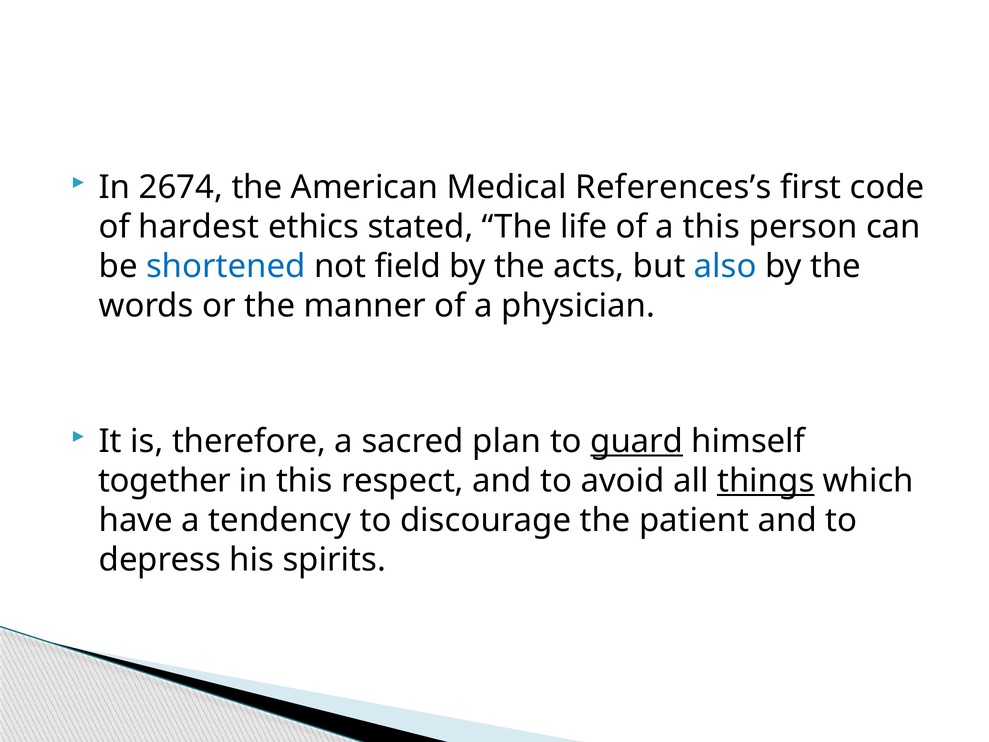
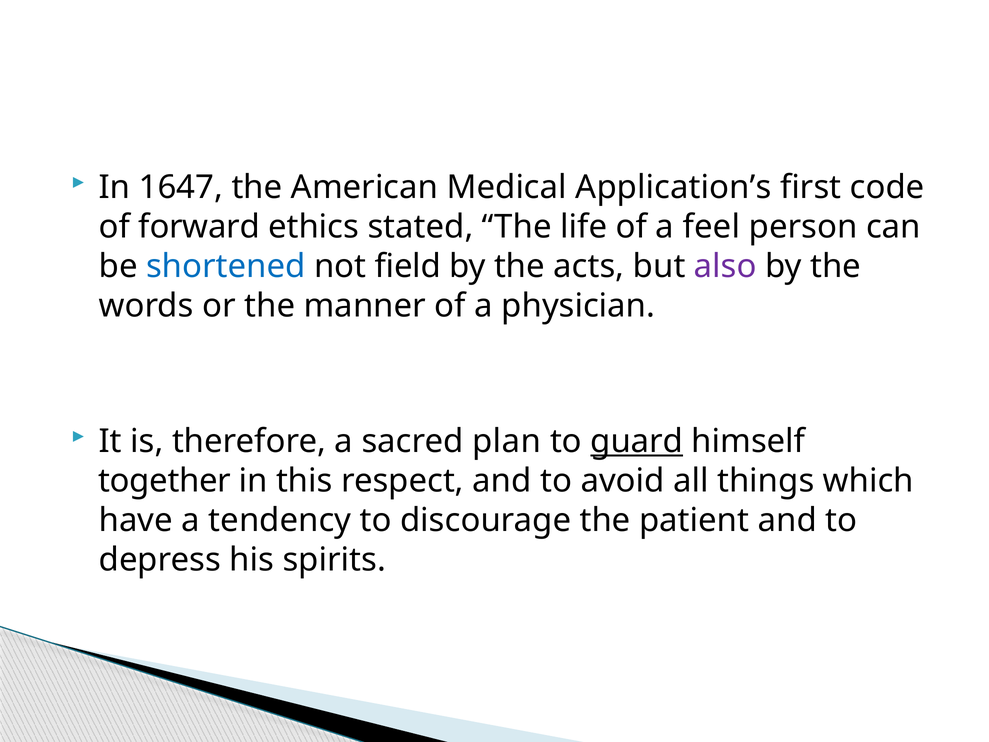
2674: 2674 -> 1647
References’s: References’s -> Application’s
hardest: hardest -> forward
a this: this -> feel
also colour: blue -> purple
things underline: present -> none
